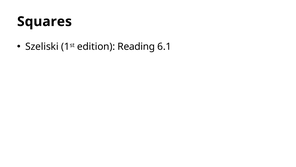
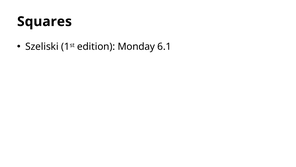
Reading: Reading -> Monday
